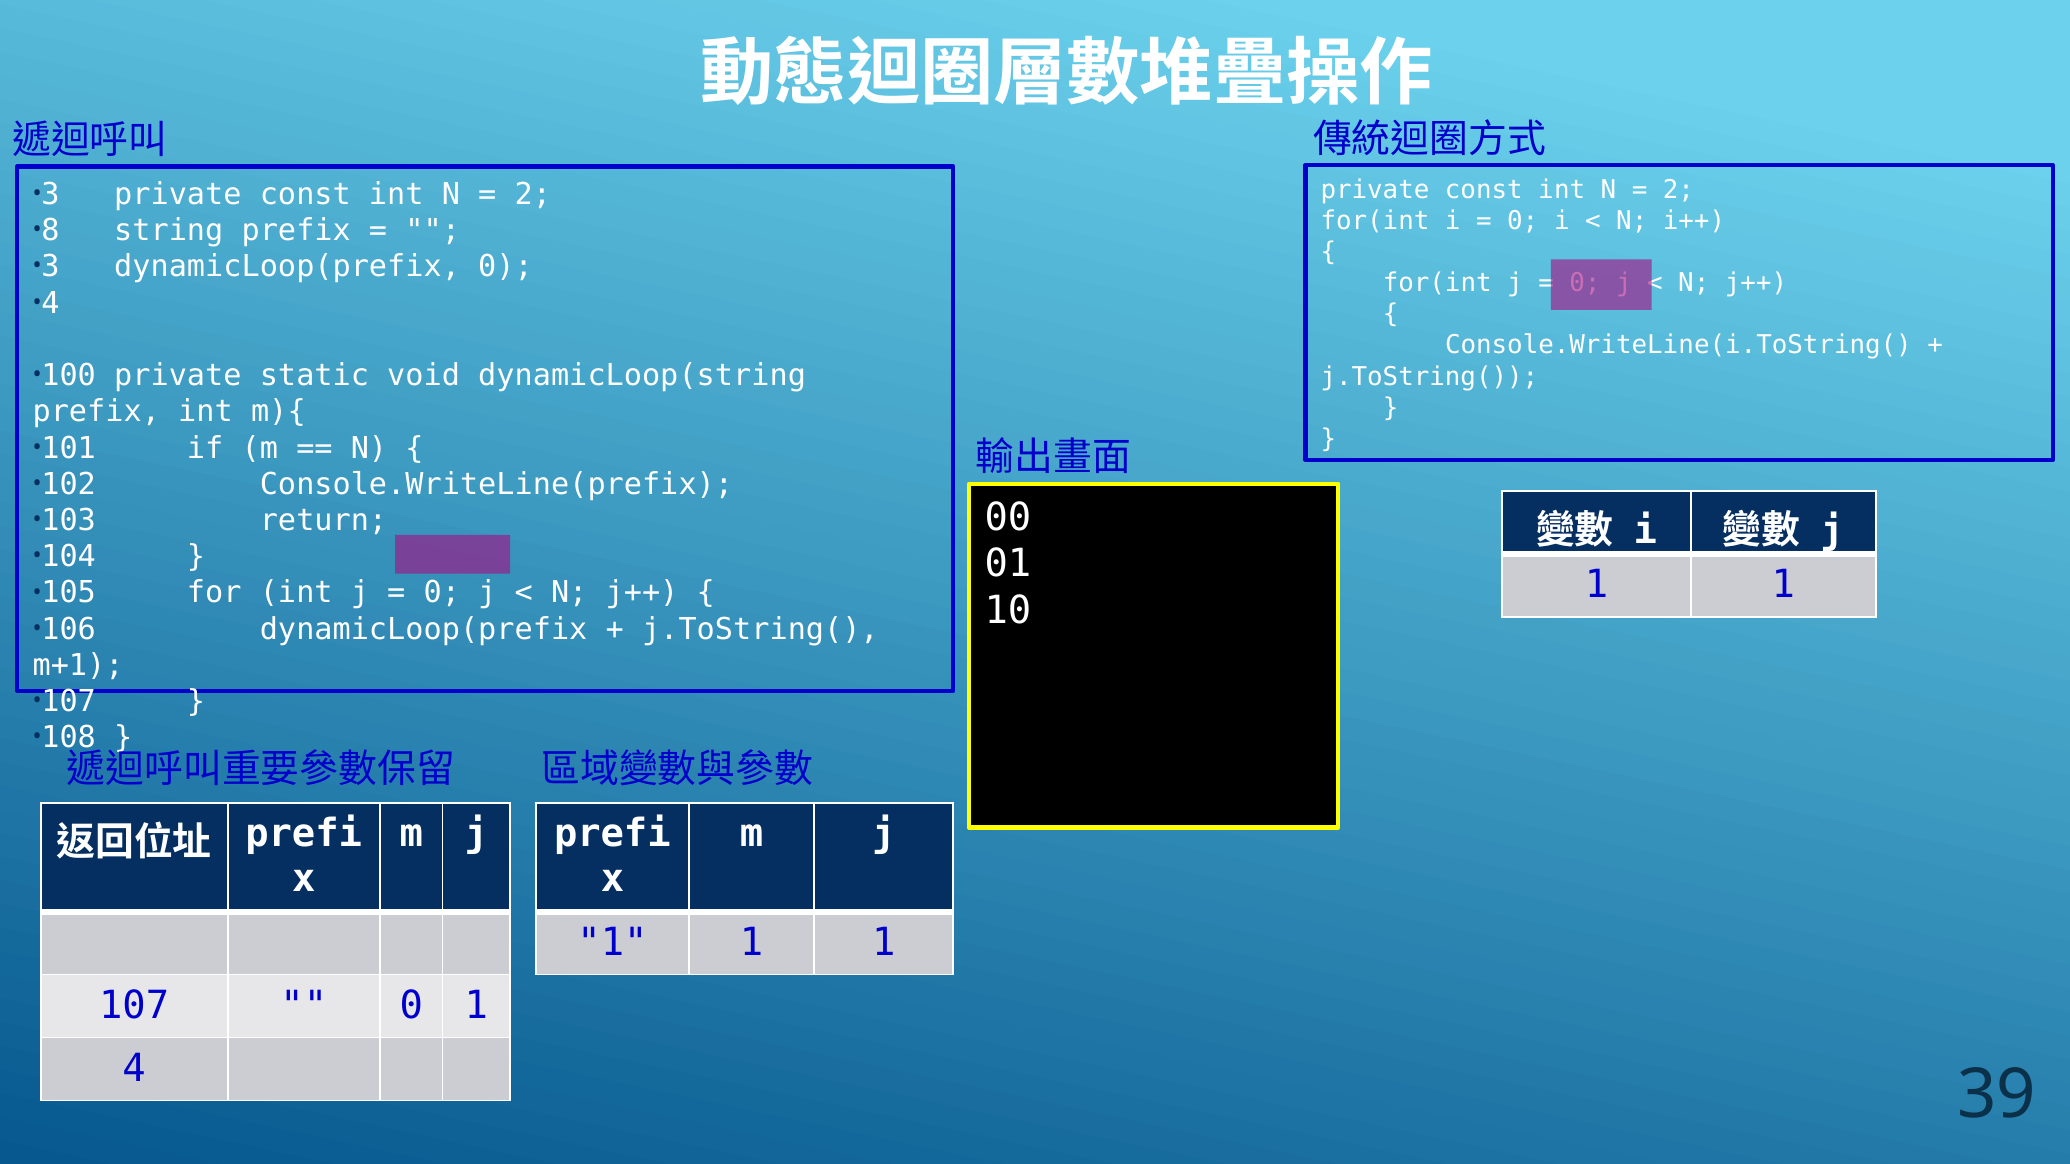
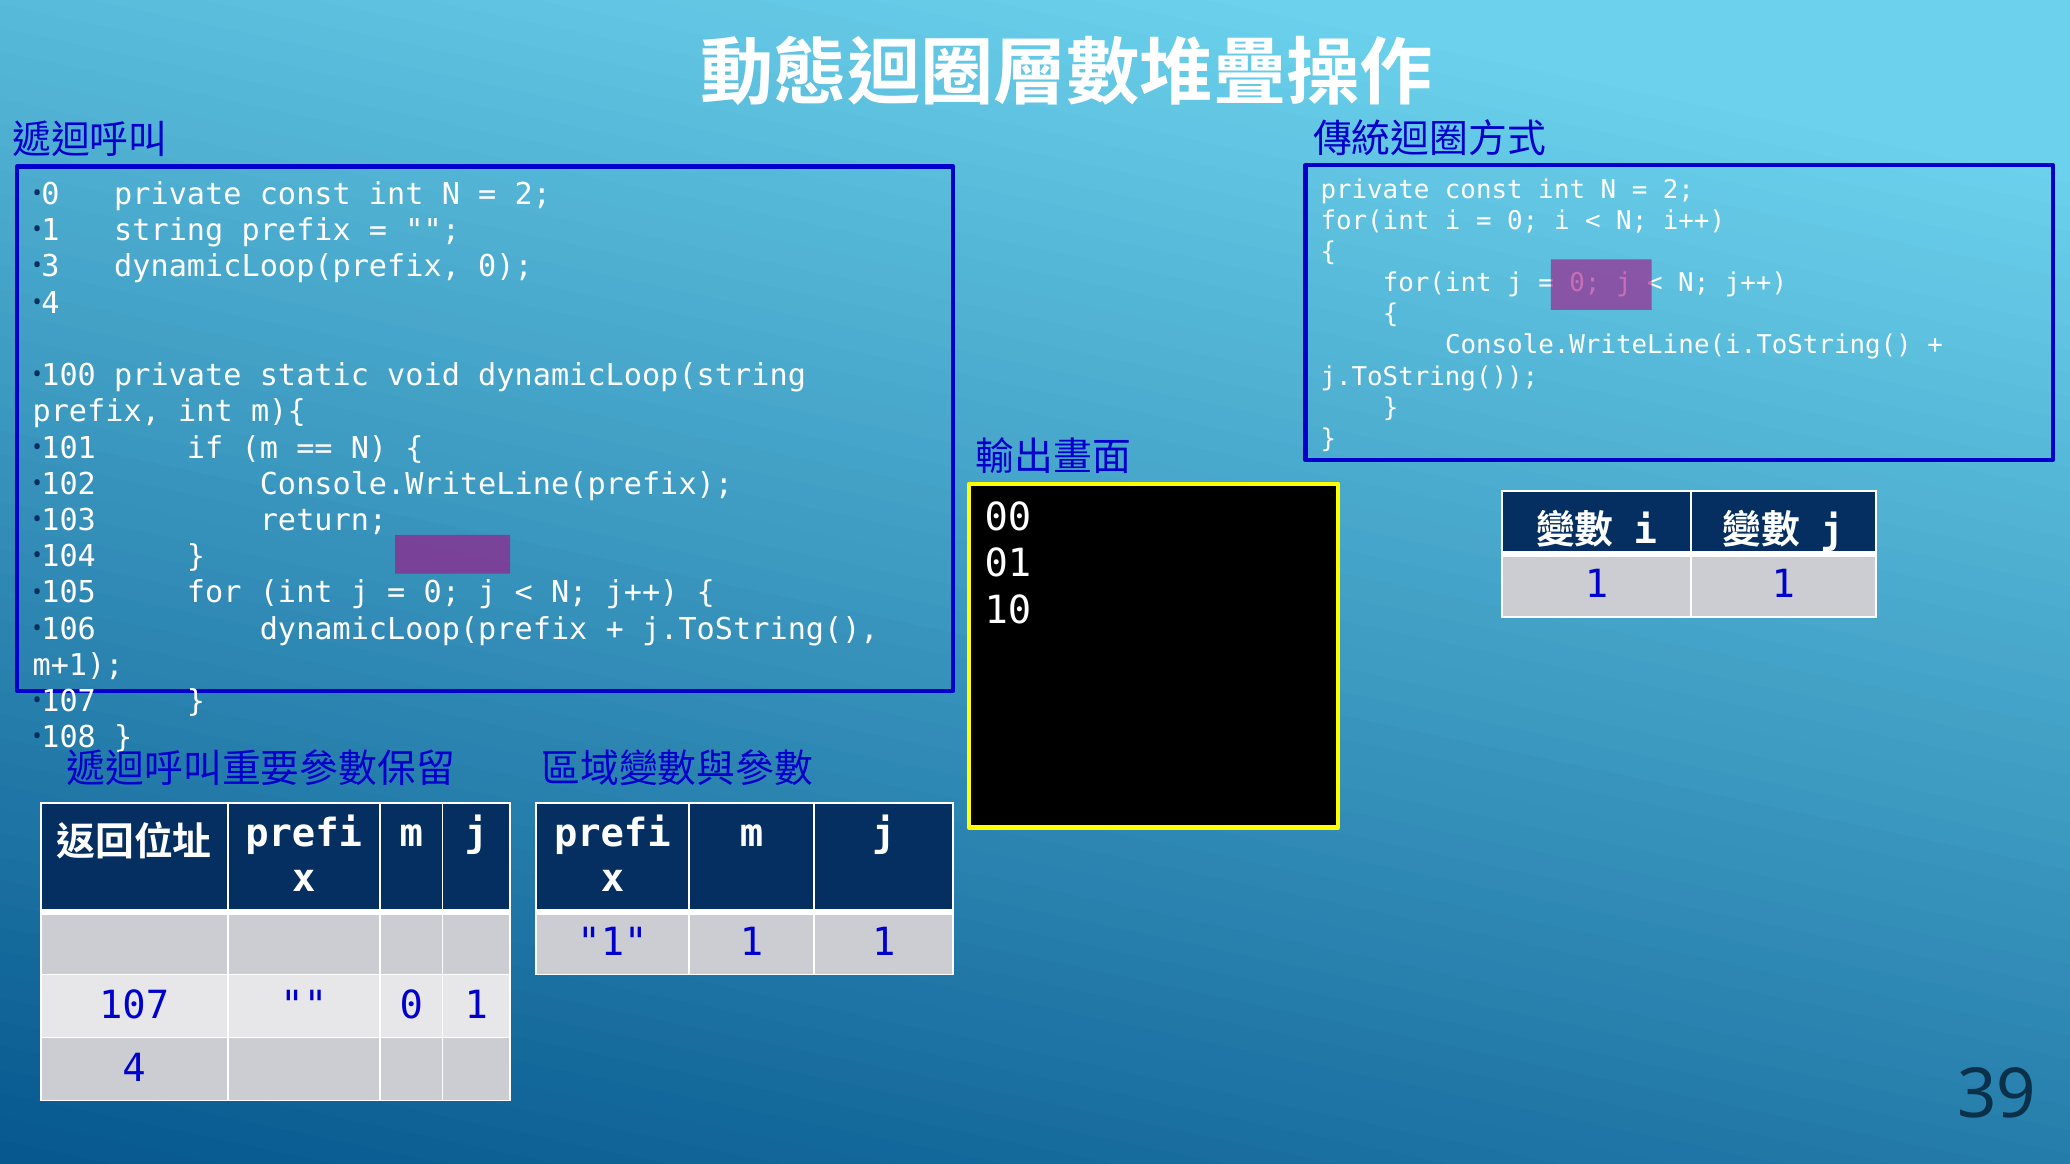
3 at (51, 194): 3 -> 0
8 at (51, 231): 8 -> 1
